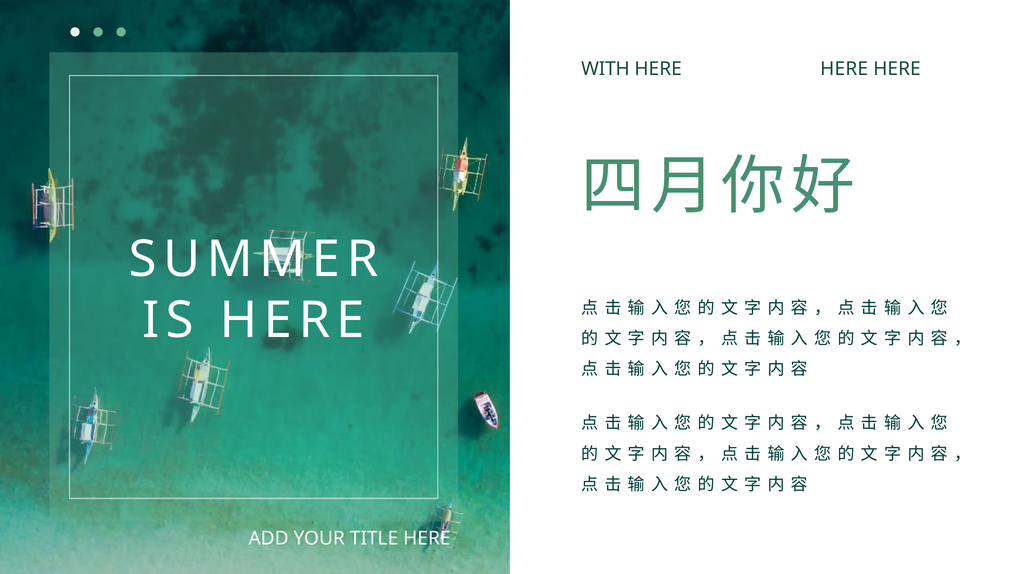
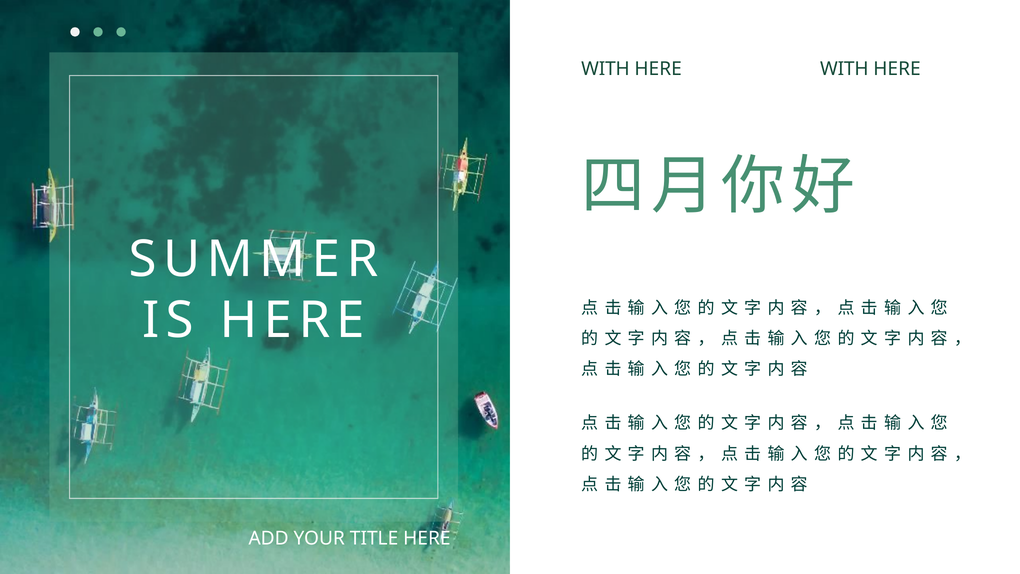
HERE at (844, 69): HERE -> WITH
